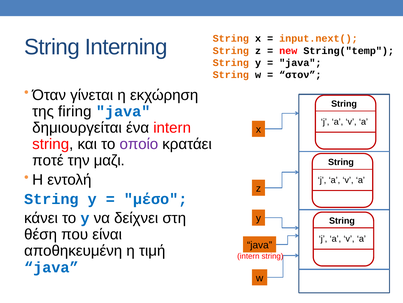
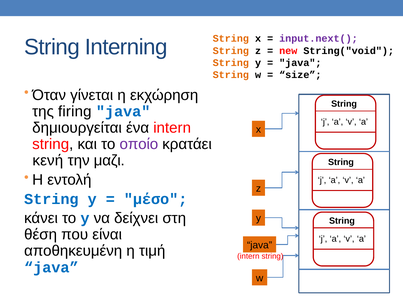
input.next( colour: orange -> purple
String("temp: String("temp -> String("void
στον: στον -> size
ποτέ: ποτέ -> κενή
